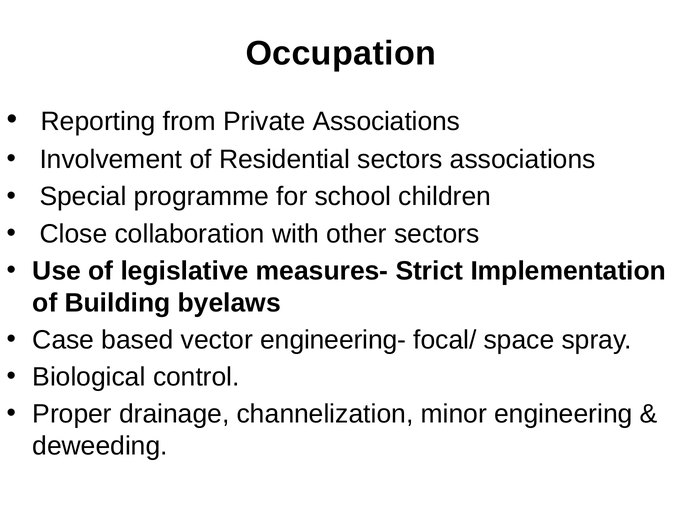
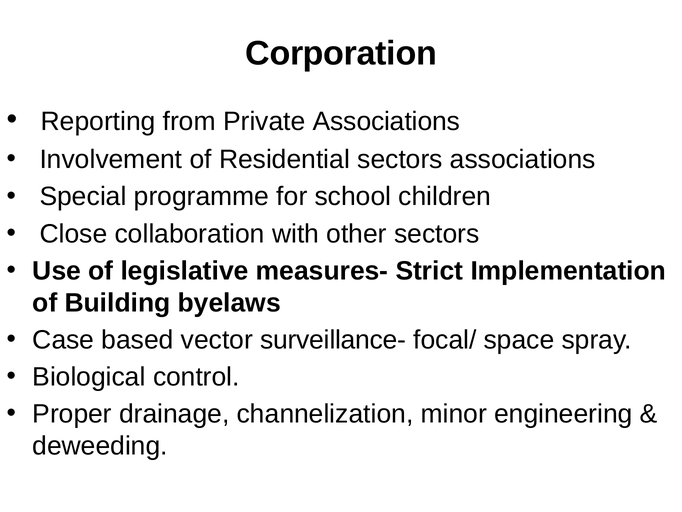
Occupation: Occupation -> Corporation
engineering-: engineering- -> surveillance-
